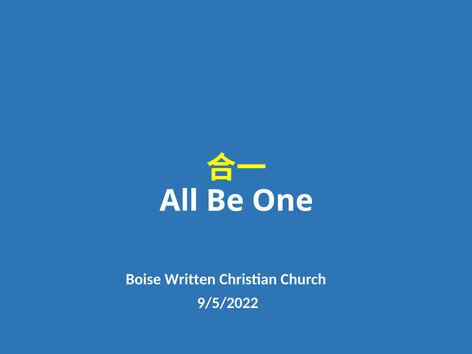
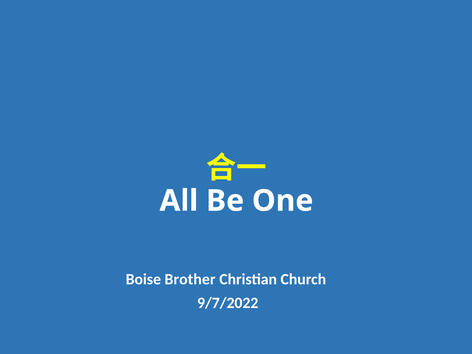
Written: Written -> Brother
9/5/2022: 9/5/2022 -> 9/7/2022
